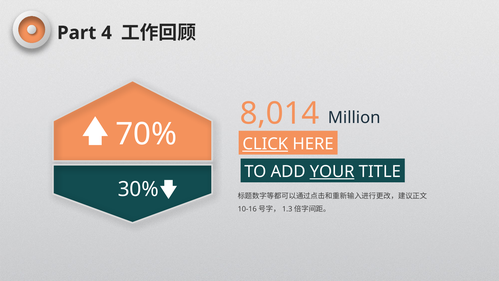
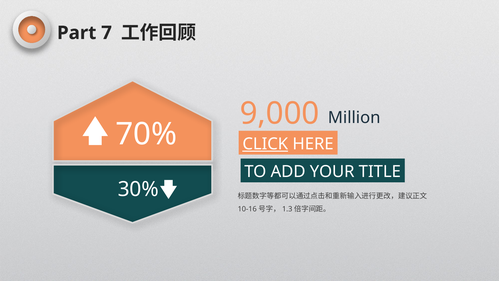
4: 4 -> 7
8,014: 8,014 -> 9,000
YOUR underline: present -> none
